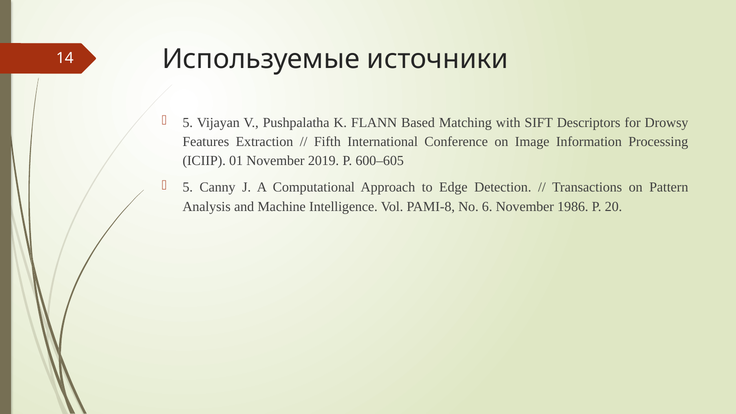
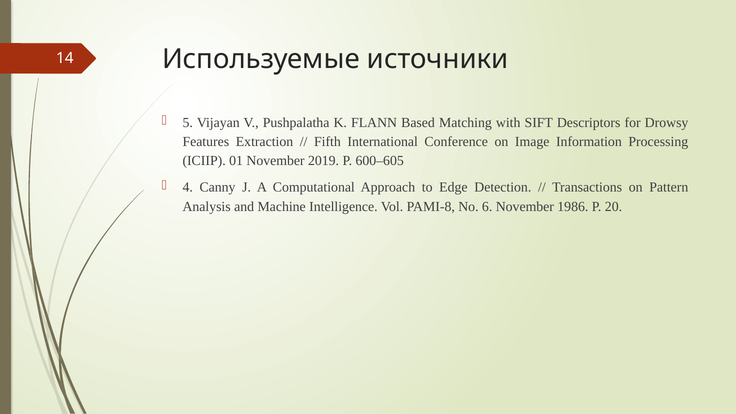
5 at (188, 187): 5 -> 4
